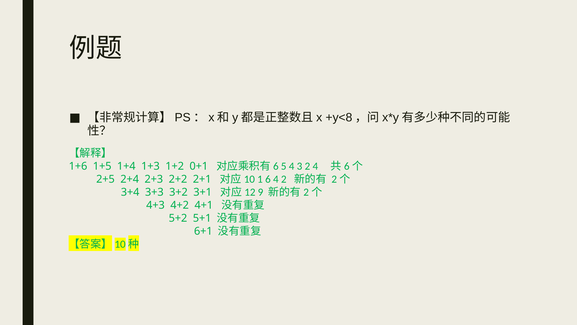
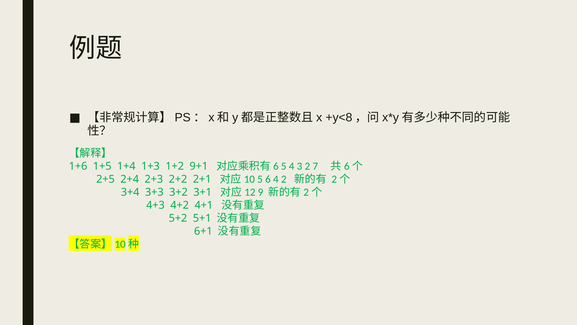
0+1: 0+1 -> 9+1
2 4: 4 -> 7
1 at (260, 179): 1 -> 5
